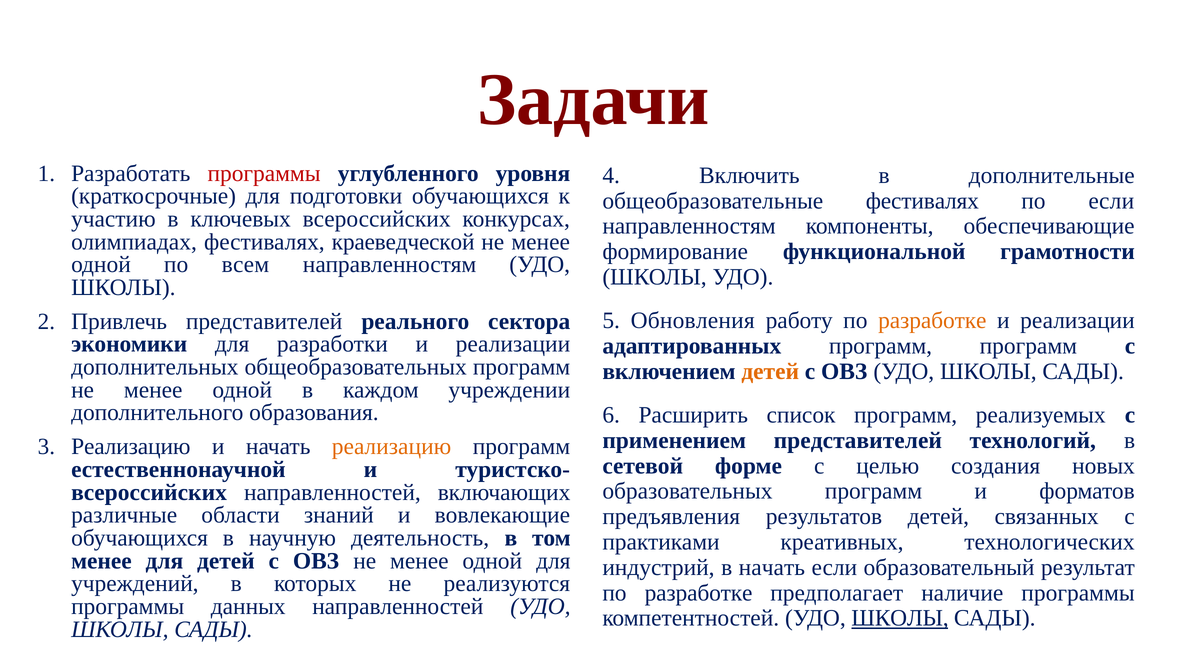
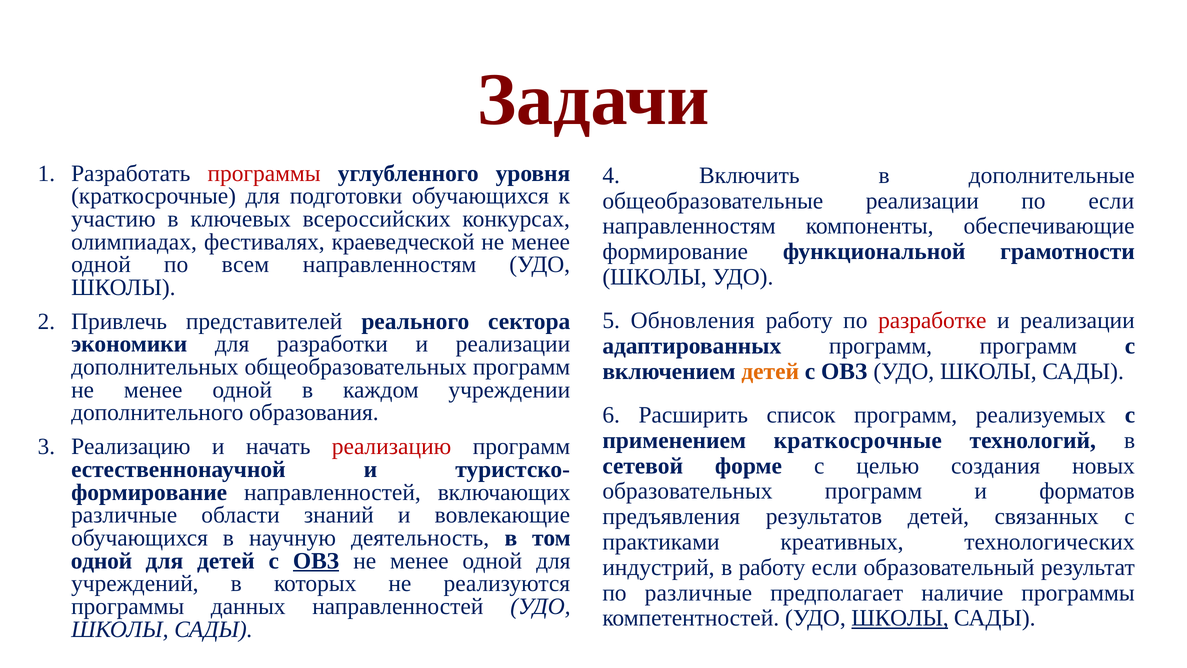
общеобразовательные фестивалях: фестивалях -> реализации
разработке at (932, 320) colour: orange -> red
применением представителей: представителей -> краткосрочные
реализацию at (392, 446) colour: orange -> red
всероссийских at (149, 492): всероссийских -> формирование
менее at (101, 561): менее -> одной
ОВЗ at (316, 561) underline: none -> present
в начать: начать -> работу
разработке at (699, 592): разработке -> различные
